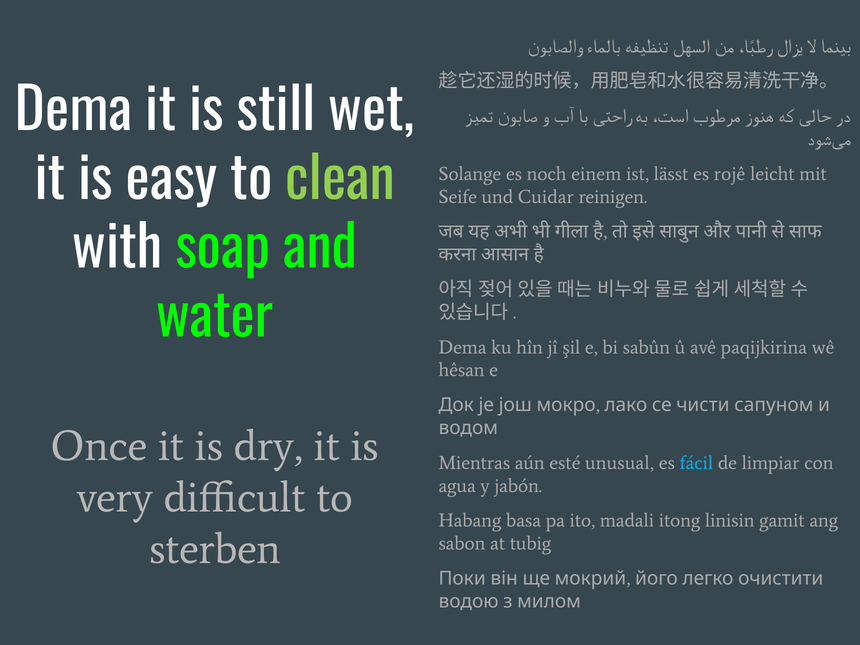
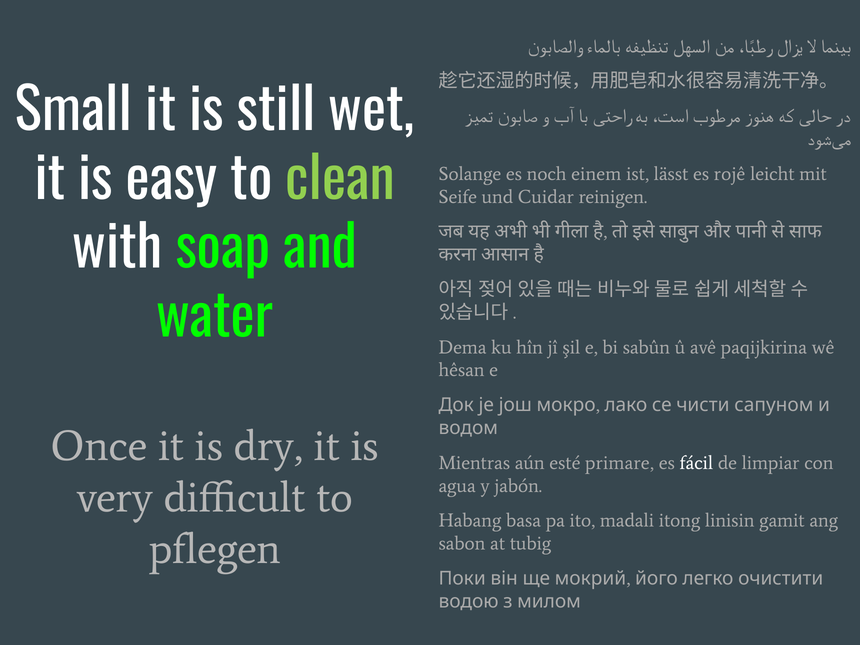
Dema at (74, 111): Dema -> Small
unusual: unusual -> primare
fácil colour: light blue -> white
sterben: sterben -> pflegen
